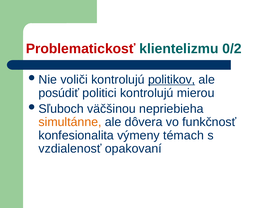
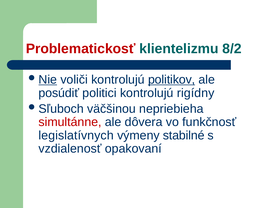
0/2: 0/2 -> 8/2
Nie underline: none -> present
mierou: mierou -> rigídny
simultánne colour: orange -> red
konfesionalita: konfesionalita -> legislatívnych
témach: témach -> stabilné
